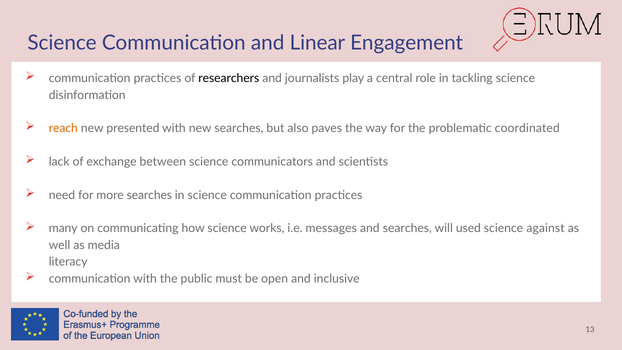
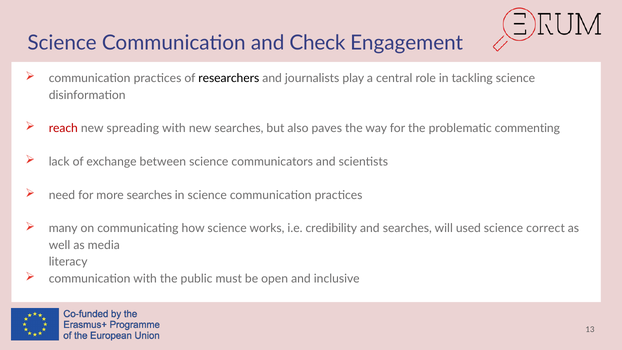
Linear: Linear -> Check
reach colour: orange -> red
presented: presented -> spreading
coordinated: coordinated -> commenting
messages: messages -> credibility
against: against -> correct
